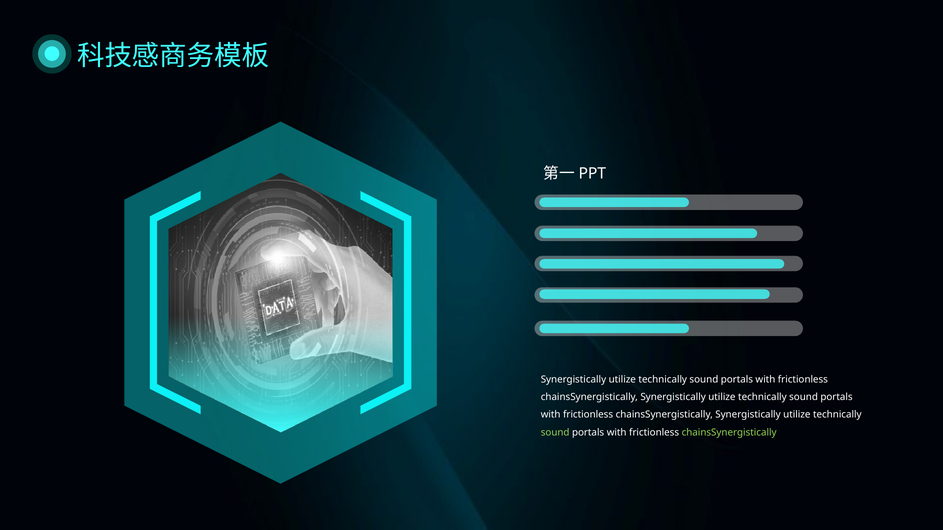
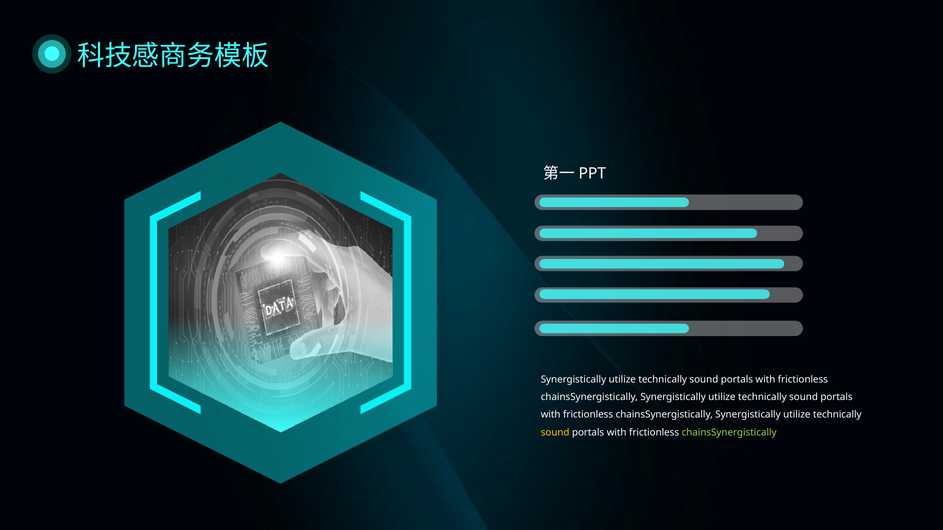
sound at (555, 433) colour: light green -> yellow
